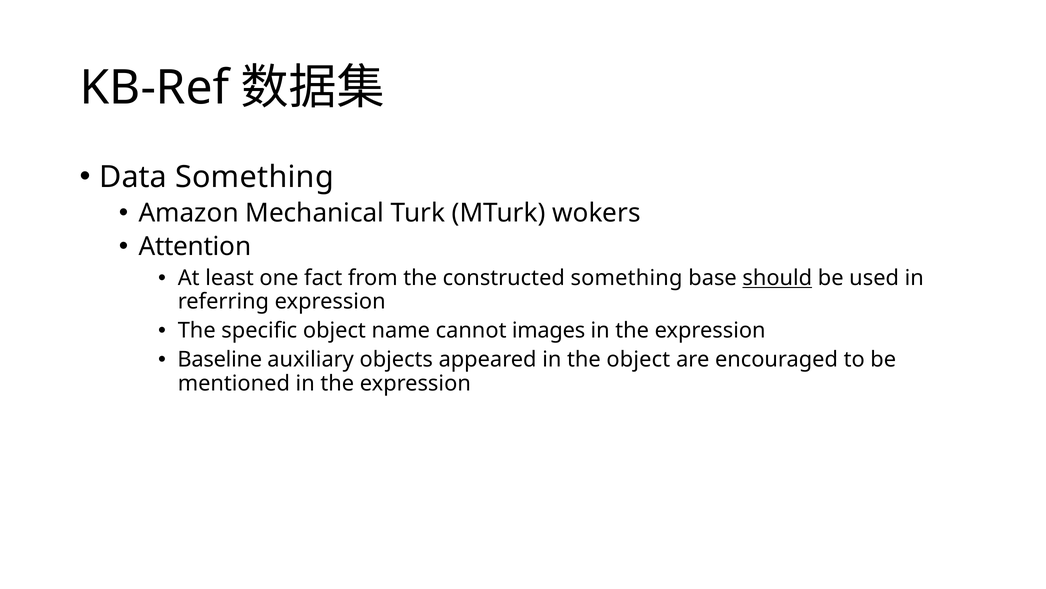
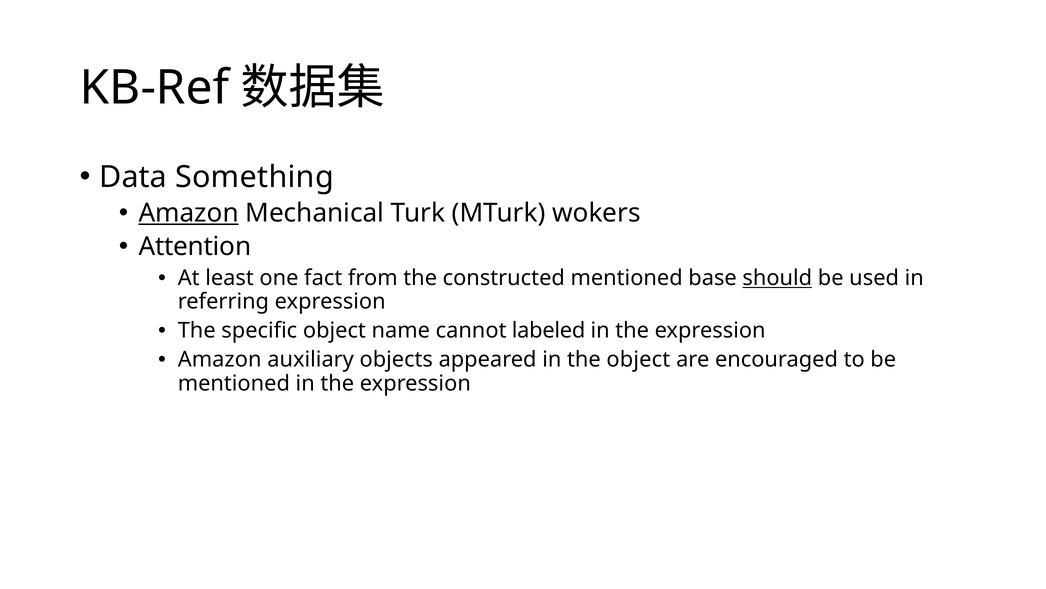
Amazon at (189, 213) underline: none -> present
constructed something: something -> mentioned
images: images -> labeled
Baseline at (220, 359): Baseline -> Amazon
